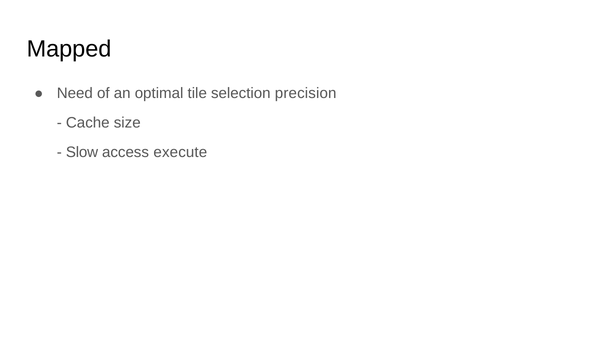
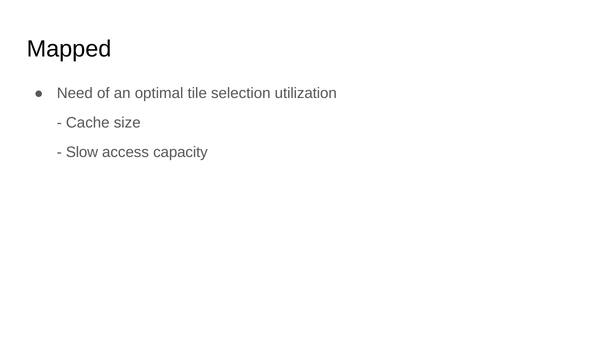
precision: precision -> utilization
execute: execute -> capacity
